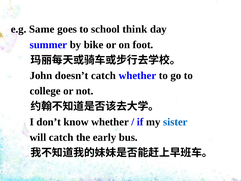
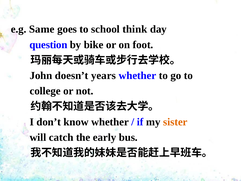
summer: summer -> question
doesn’t catch: catch -> years
sister colour: blue -> orange
